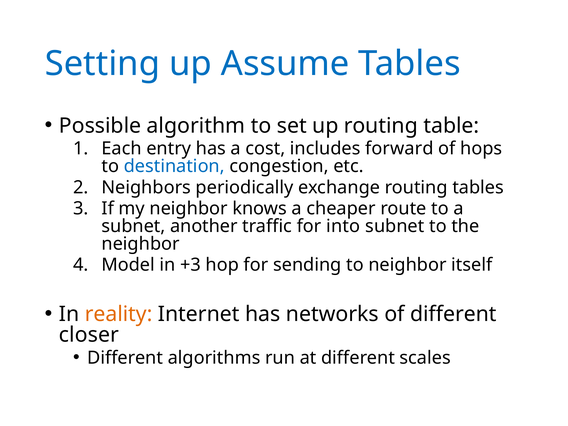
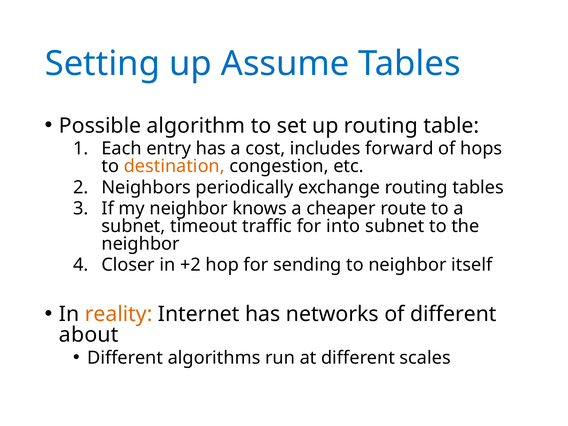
destination colour: blue -> orange
another: another -> timeout
Model: Model -> Closer
+3: +3 -> +2
closer: closer -> about
